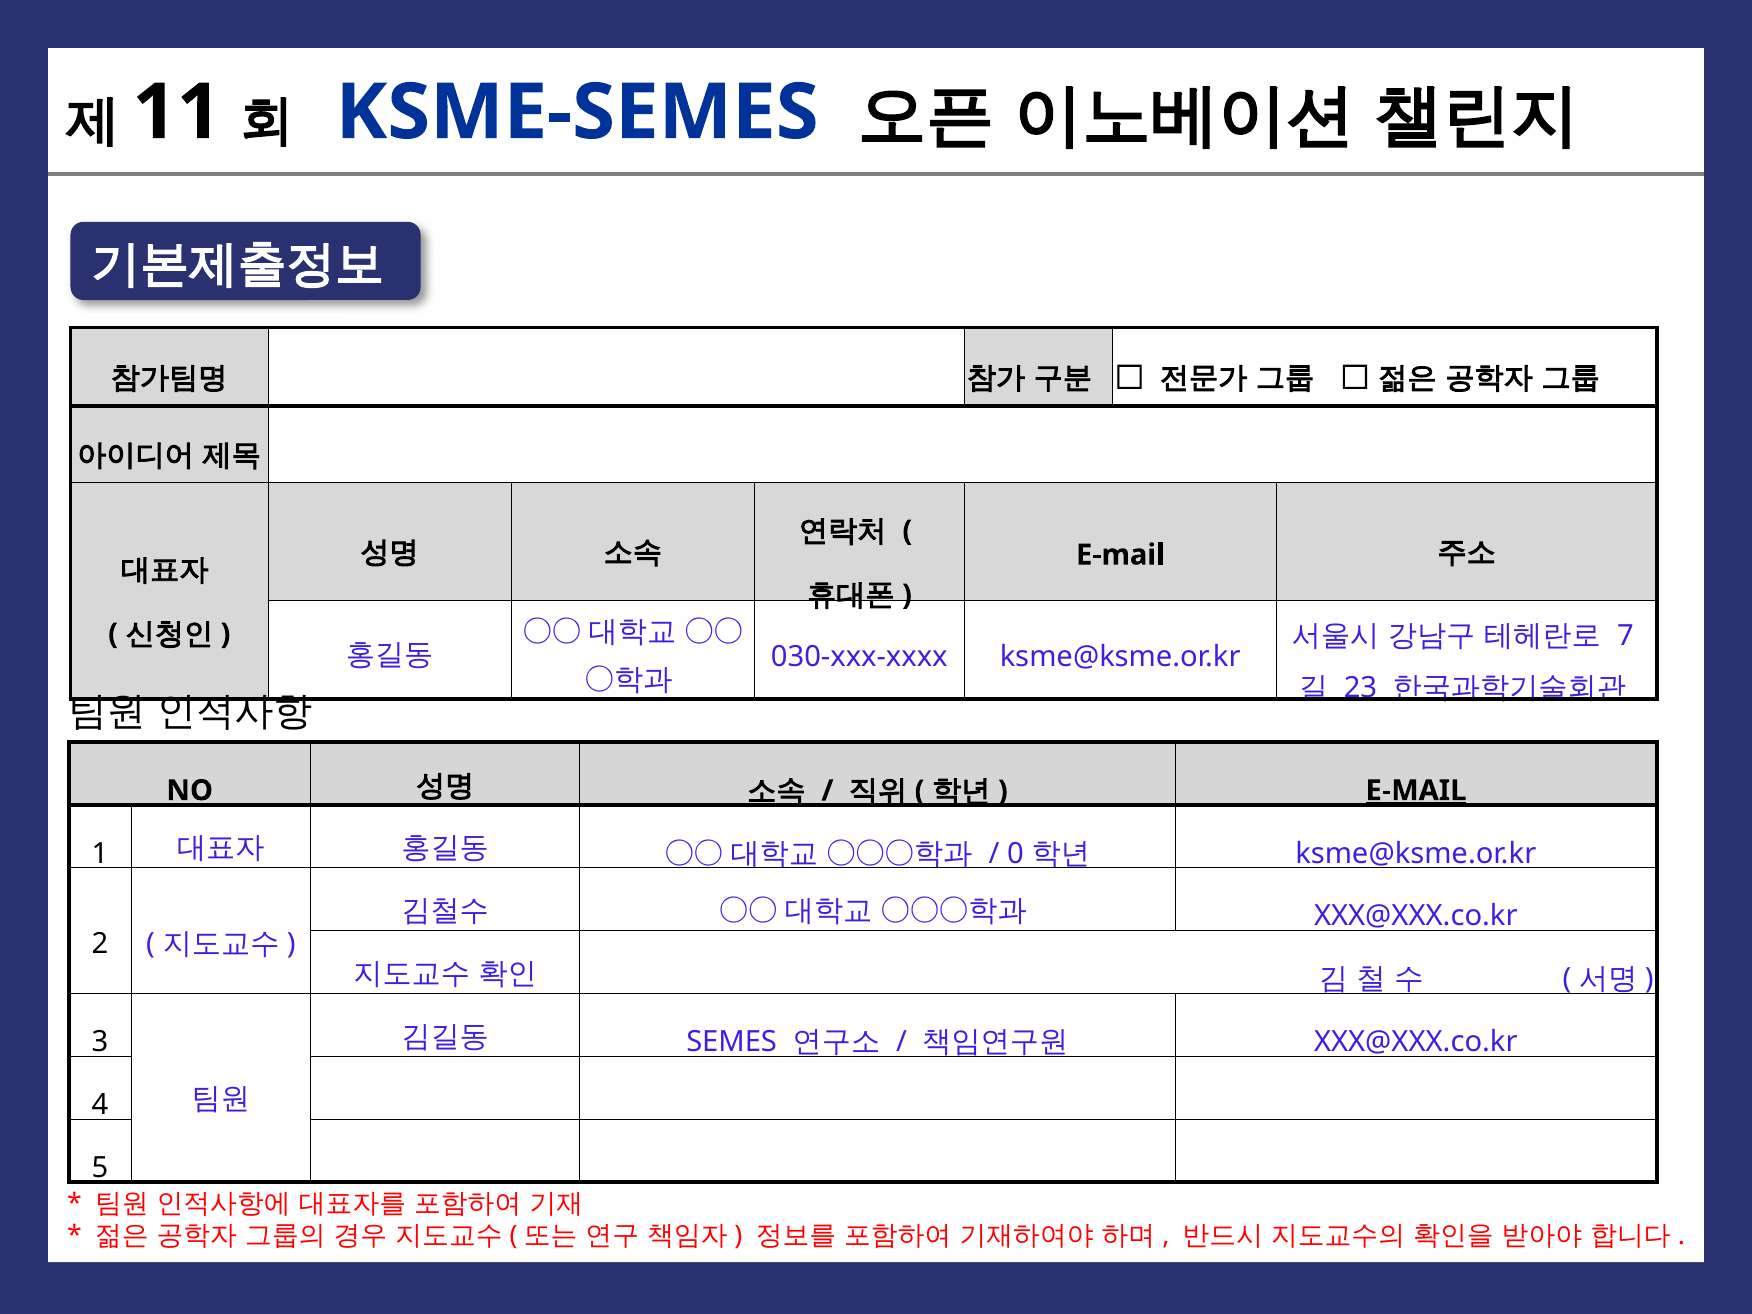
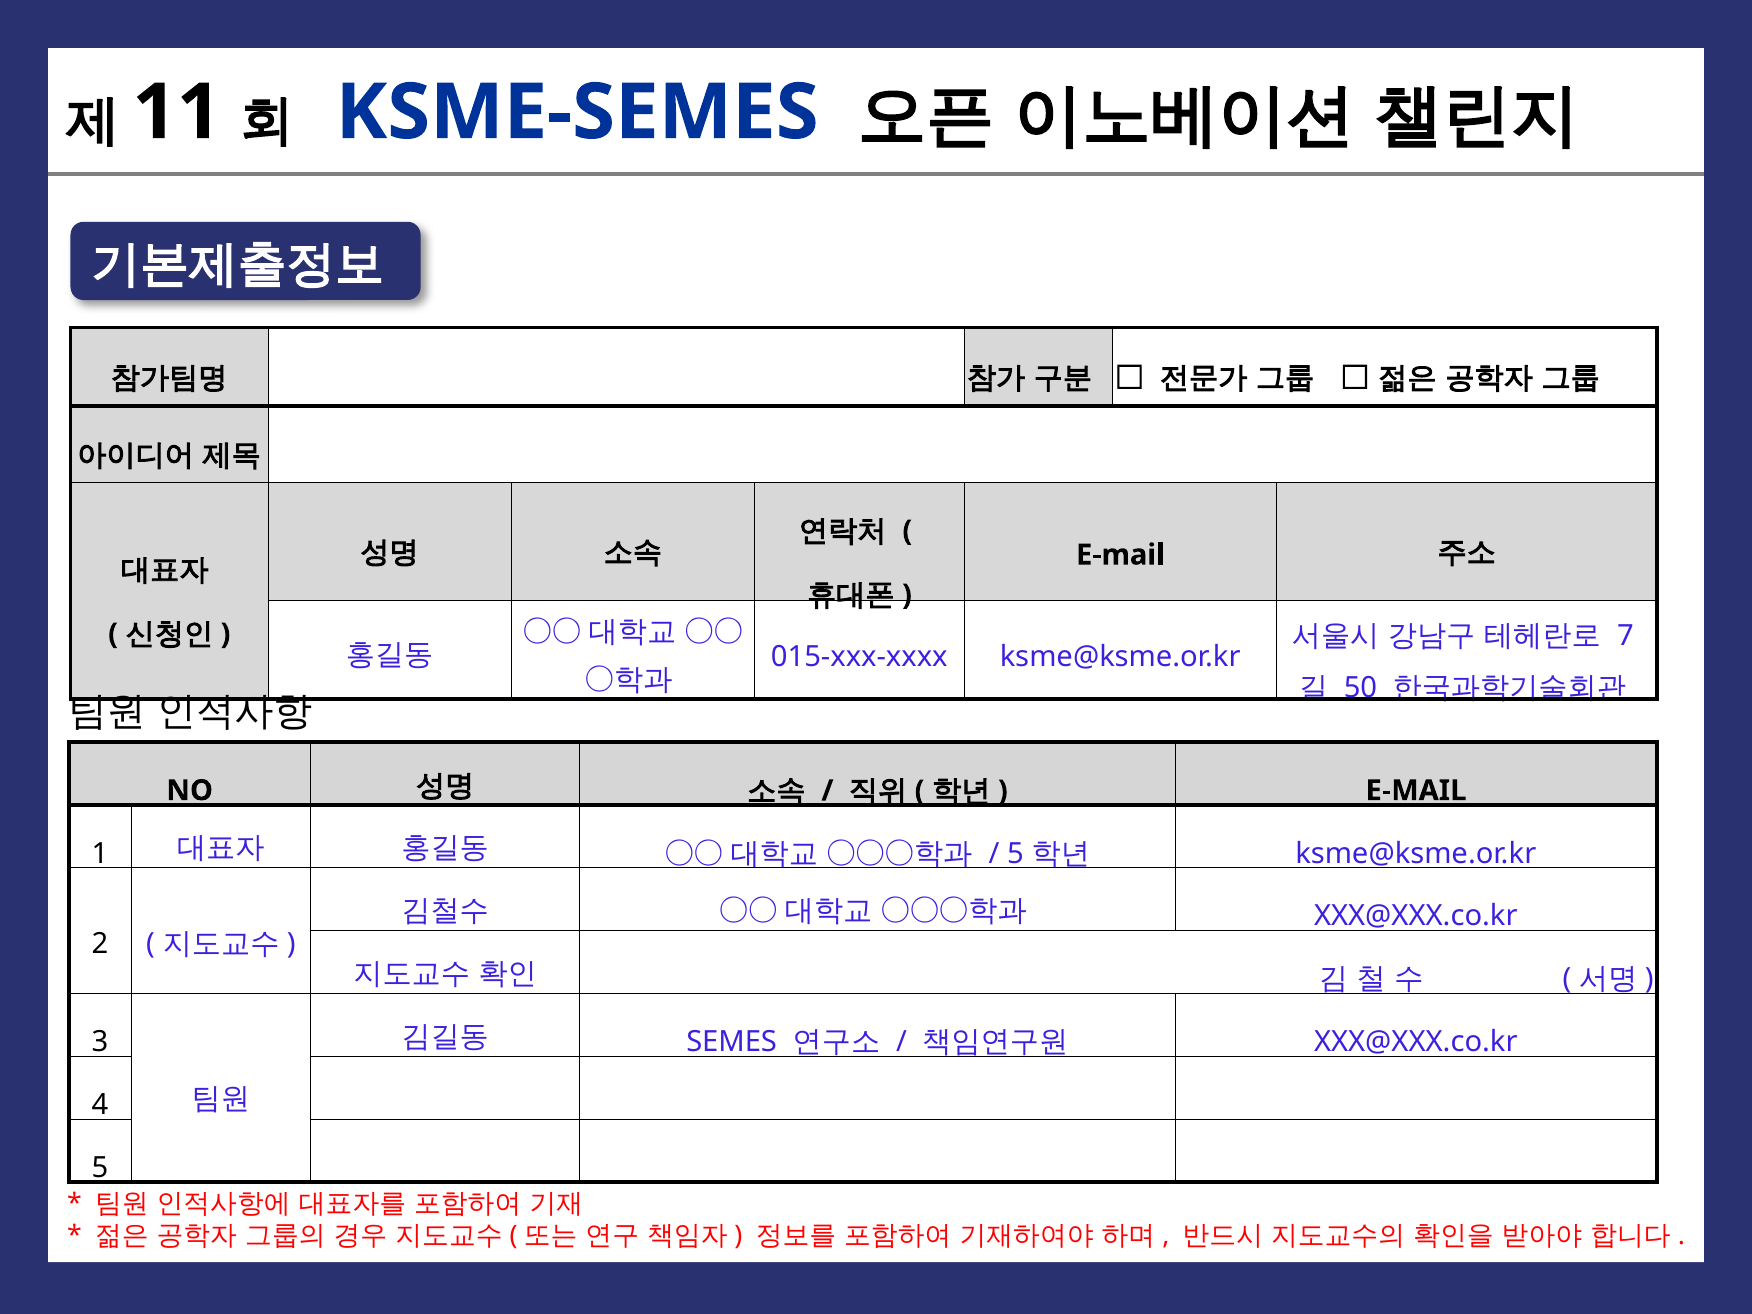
030-xxx-xxxx: 030-xxx-xxxx -> 015-xxx-xxxx
23: 23 -> 50
E-MAIL at (1416, 791) underline: present -> none
0 at (1015, 854): 0 -> 5
